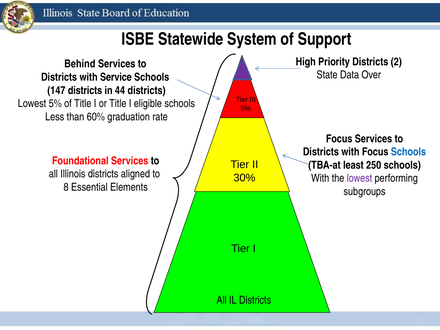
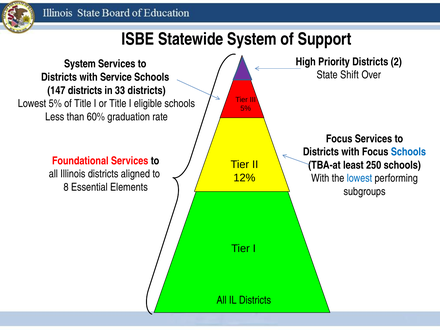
Behind at (80, 64): Behind -> System
Data: Data -> Shift
44: 44 -> 33
30%: 30% -> 12%
lowest at (359, 178) colour: purple -> blue
